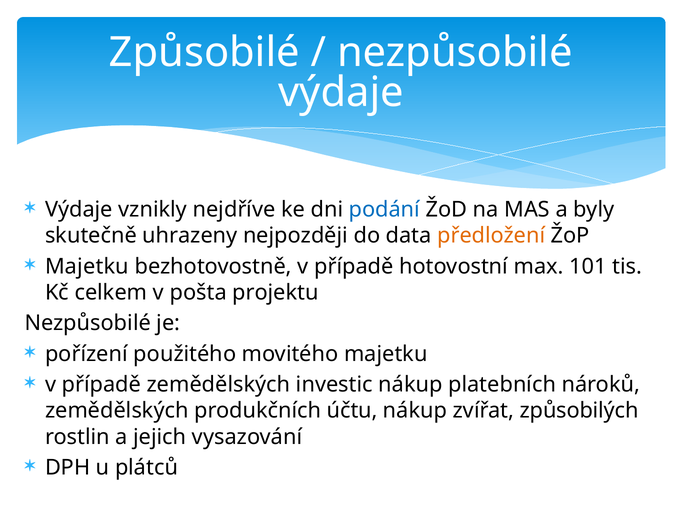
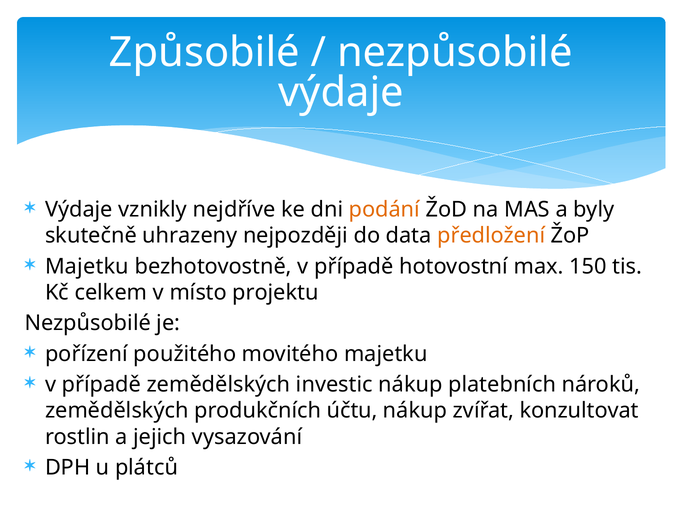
podání colour: blue -> orange
101: 101 -> 150
pošta: pošta -> místo
způsobilých: způsobilých -> konzultovat
